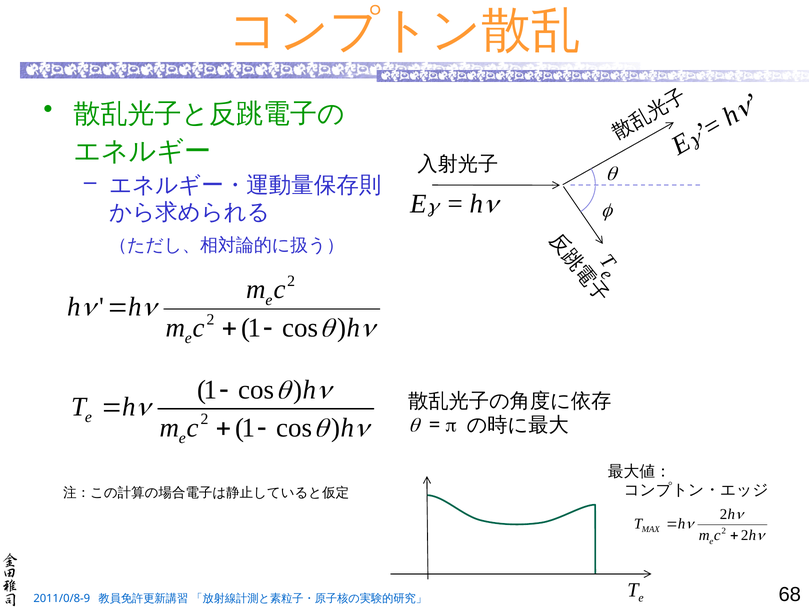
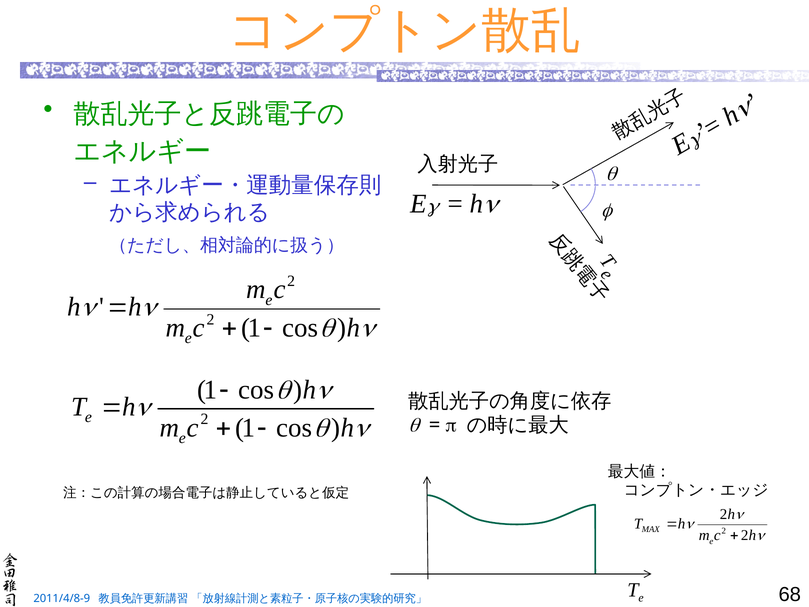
2011/0/8-9: 2011/0/8-9 -> 2011/4/8-9
